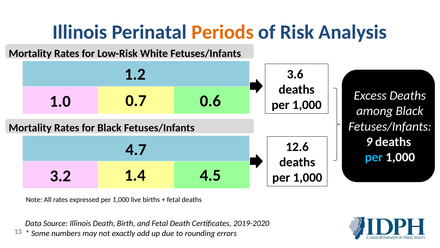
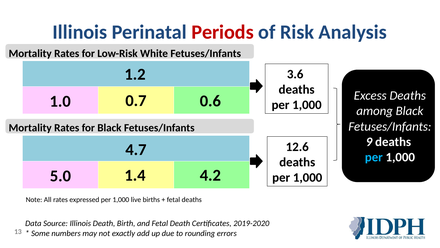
Periods colour: orange -> red
3.2: 3.2 -> 5.0
4.5: 4.5 -> 4.2
